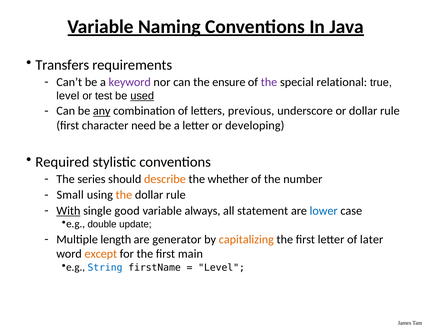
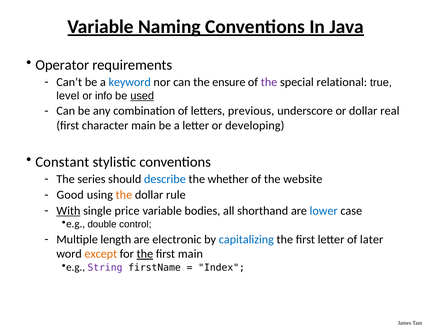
Transfers: Transfers -> Operator
keyword colour: purple -> blue
test: test -> info
any underline: present -> none
or dollar rule: rule -> real
character need: need -> main
Required: Required -> Constant
describe colour: orange -> blue
number: number -> website
Small: Small -> Good
good: good -> price
always: always -> bodies
statement: statement -> shorthand
update: update -> control
generator: generator -> electronic
capitalizing colour: orange -> blue
the at (145, 254) underline: none -> present
String colour: blue -> purple
Level at (222, 268): Level -> Index
